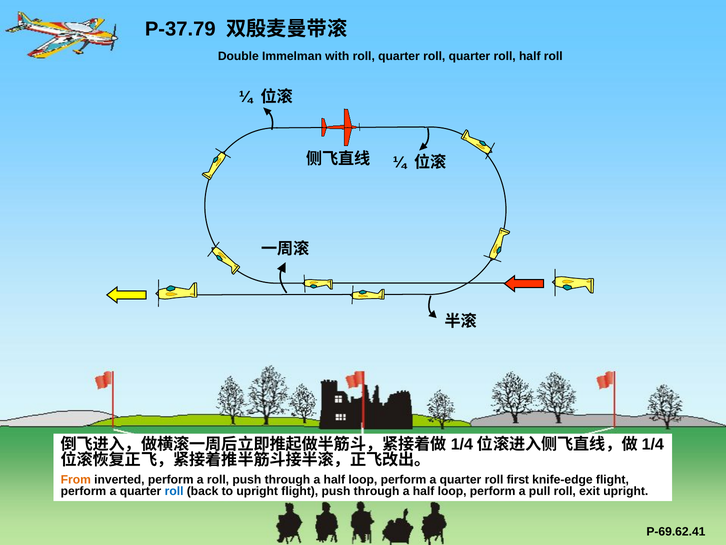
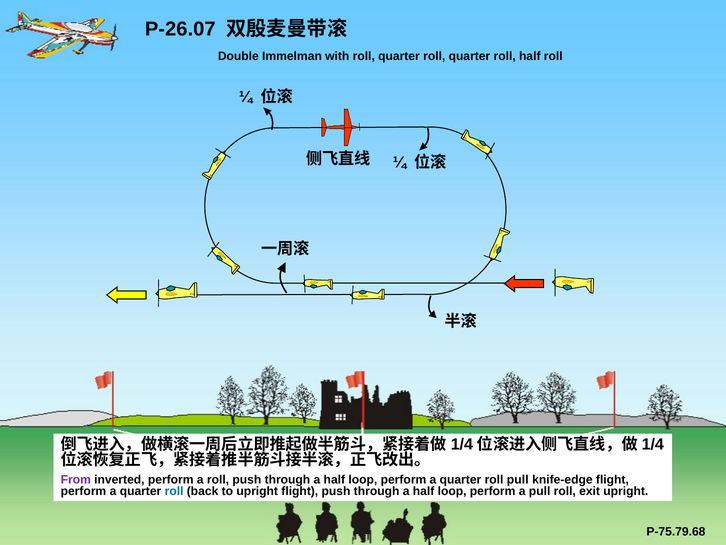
P-37.79: P-37.79 -> P-26.07
From colour: orange -> purple
roll first: first -> pull
P-69.62.41: P-69.62.41 -> P-75.79.68
